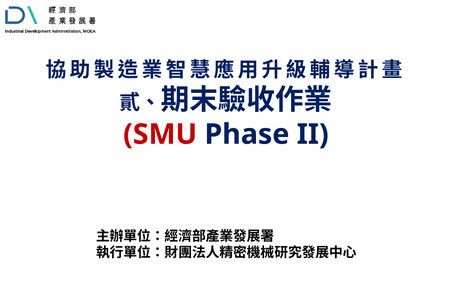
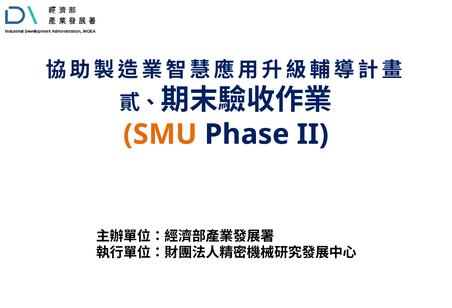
SMU colour: red -> orange
